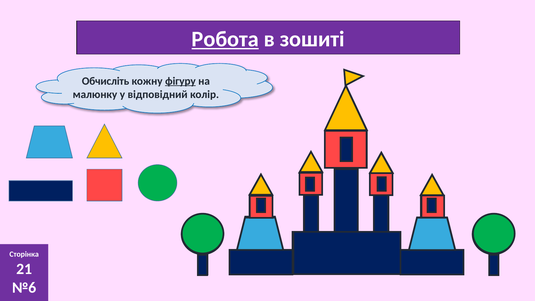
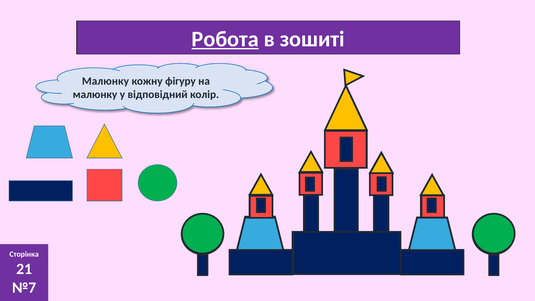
Обчисліть at (106, 81): Обчисліть -> Малюнку
фігуру underline: present -> none
№6: №6 -> №7
